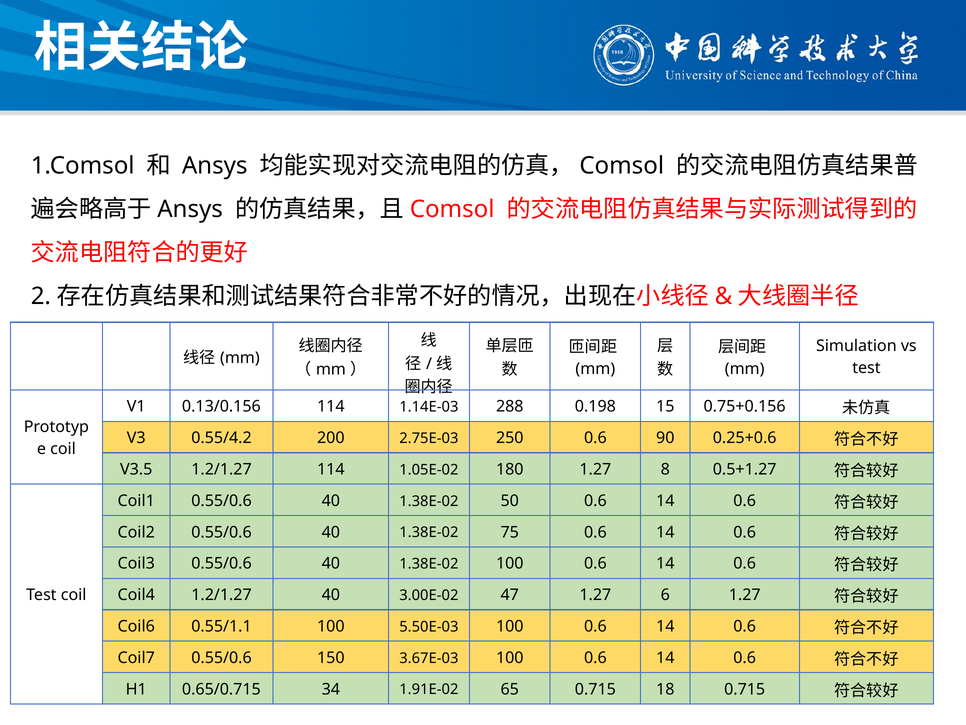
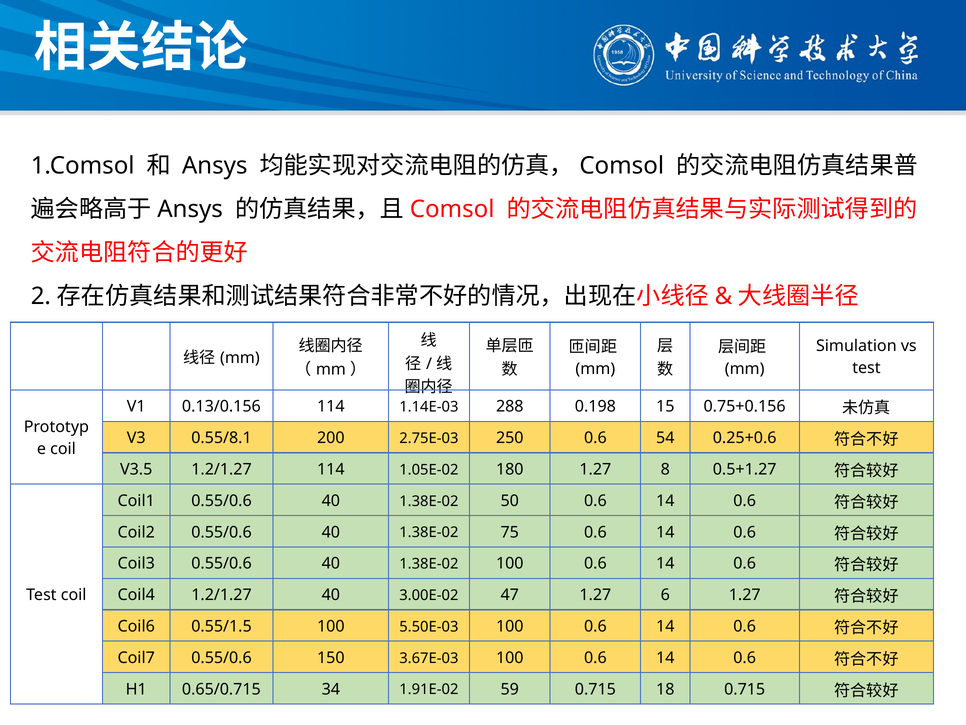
0.55/4.2: 0.55/4.2 -> 0.55/8.1
90: 90 -> 54
0.55/1.1: 0.55/1.1 -> 0.55/1.5
65: 65 -> 59
